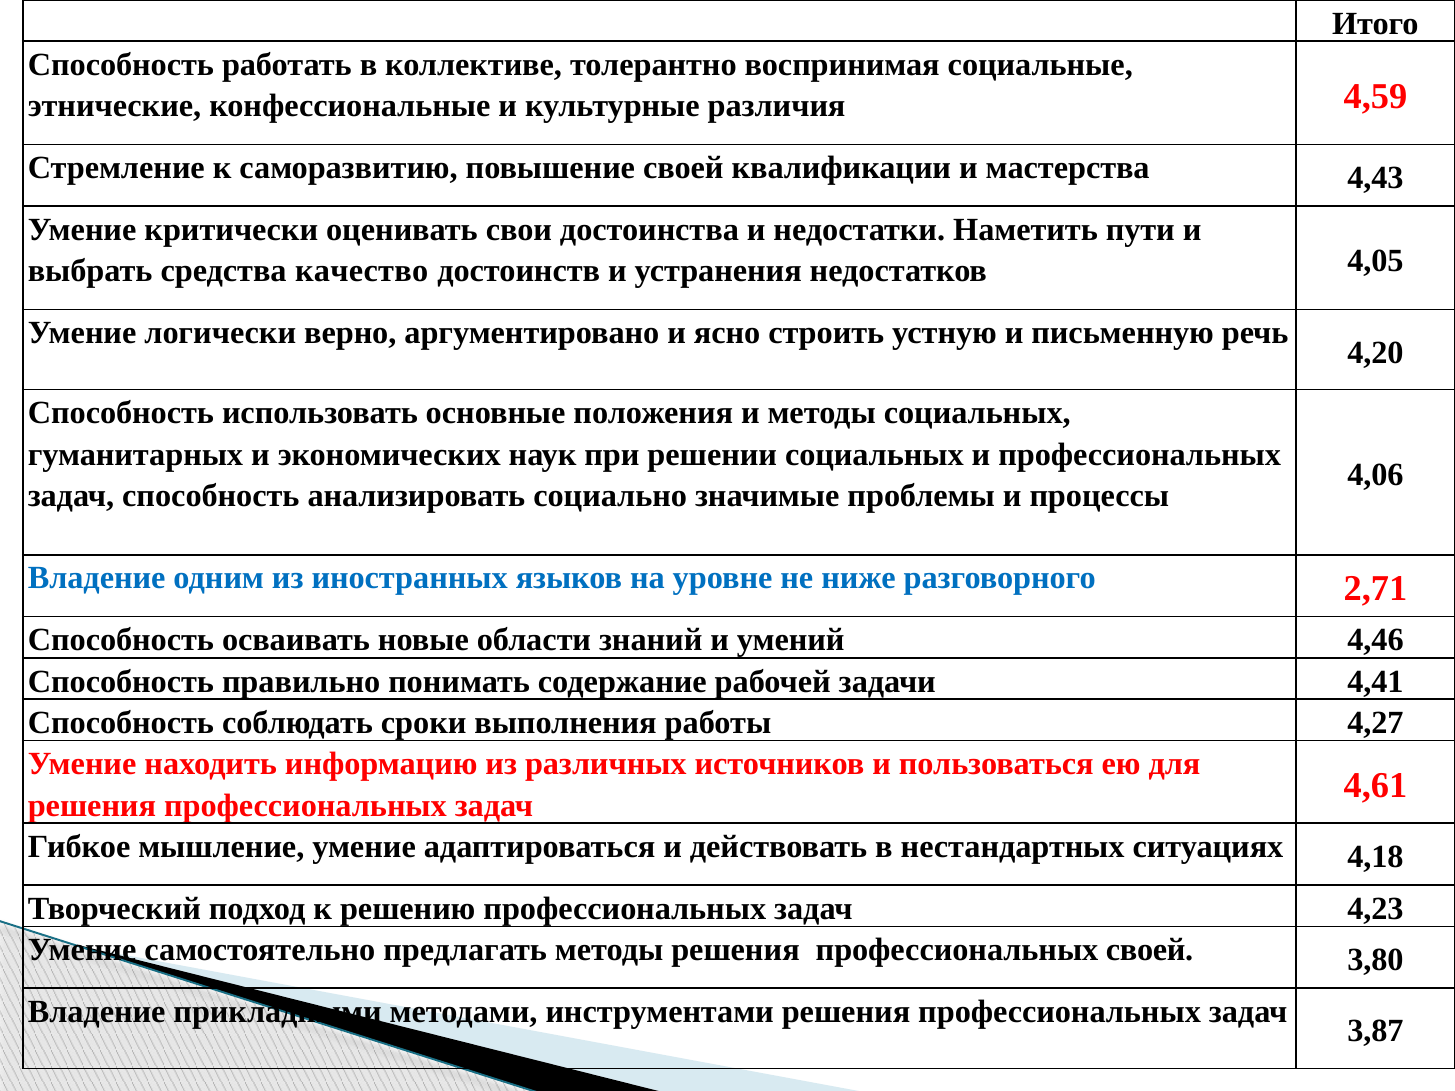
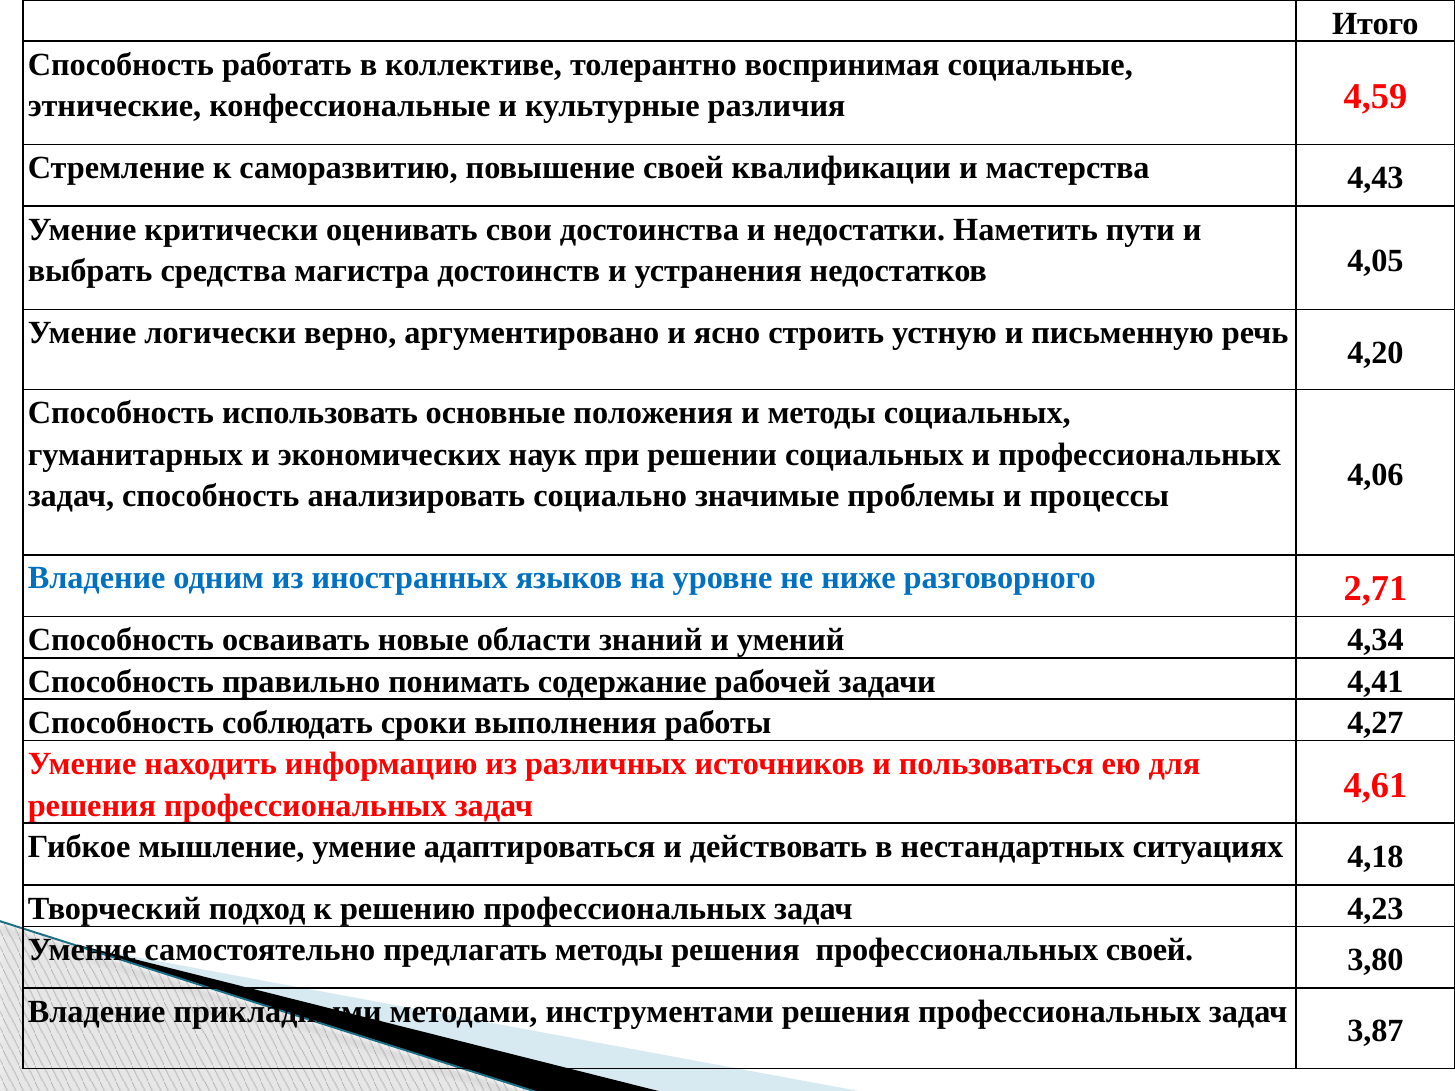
качество: качество -> магистра
4,46: 4,46 -> 4,34
